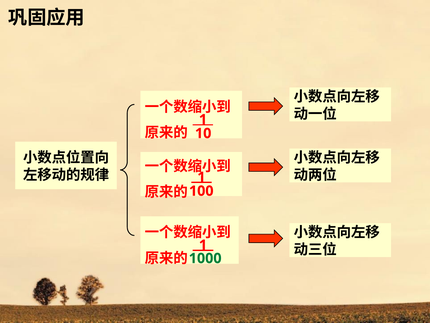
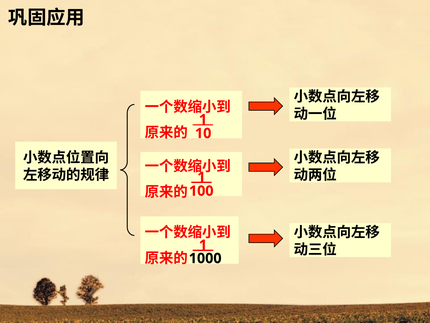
1000 colour: green -> black
